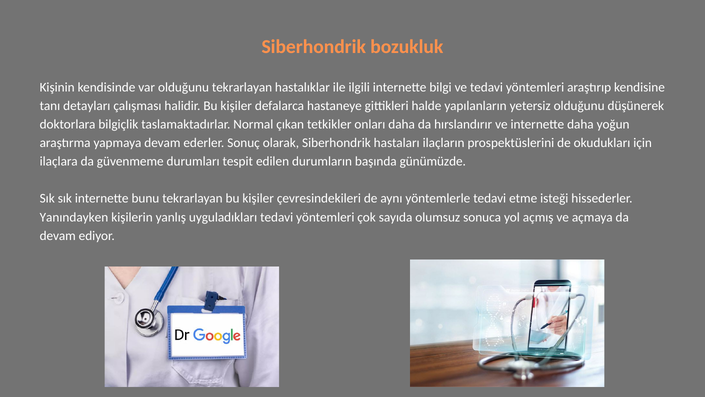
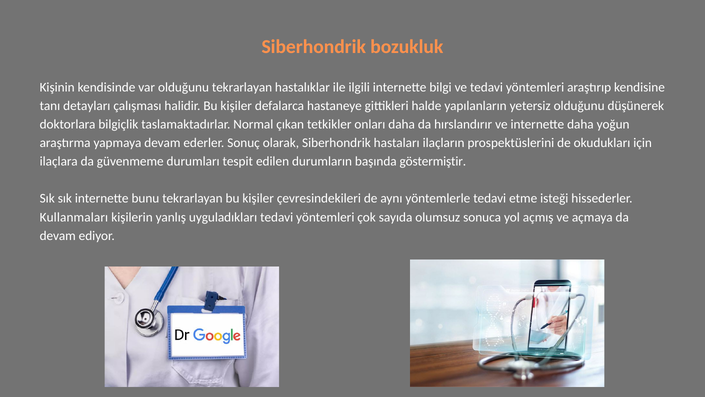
günümüzde: günümüzde -> göstermiştir
Yanındayken: Yanındayken -> Kullanmaları
